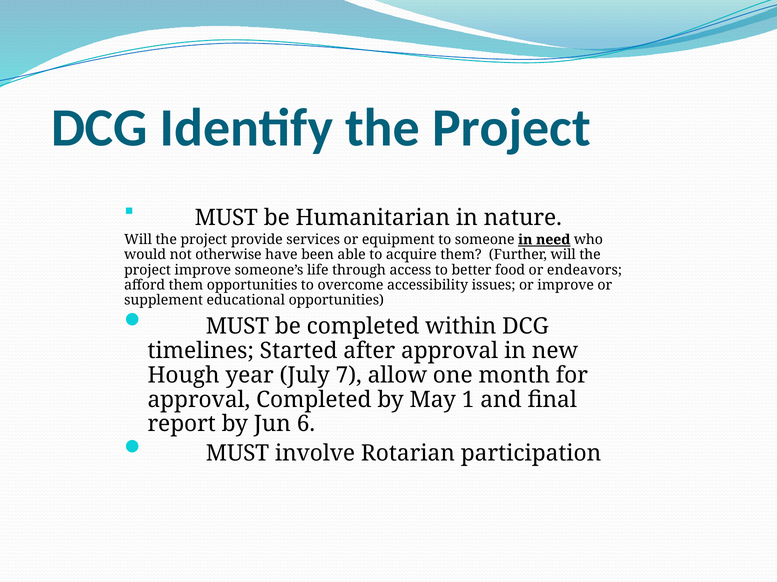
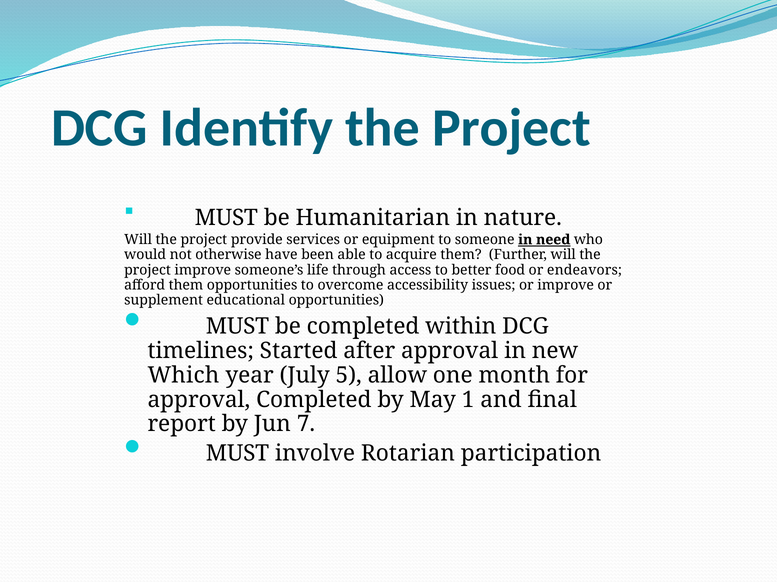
Hough: Hough -> Which
7: 7 -> 5
6: 6 -> 7
